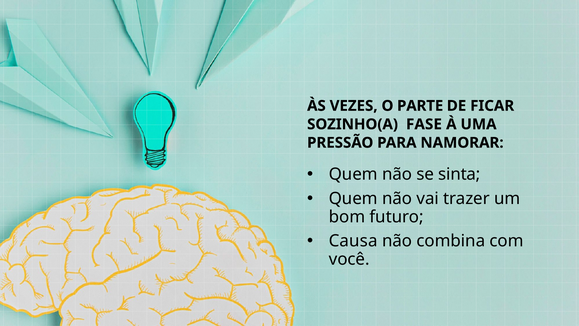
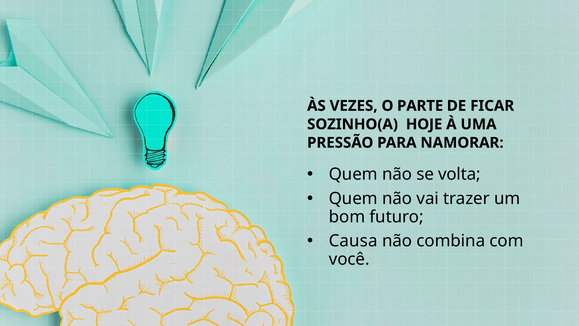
FASE: FASE -> HOJE
sinta: sinta -> volta
